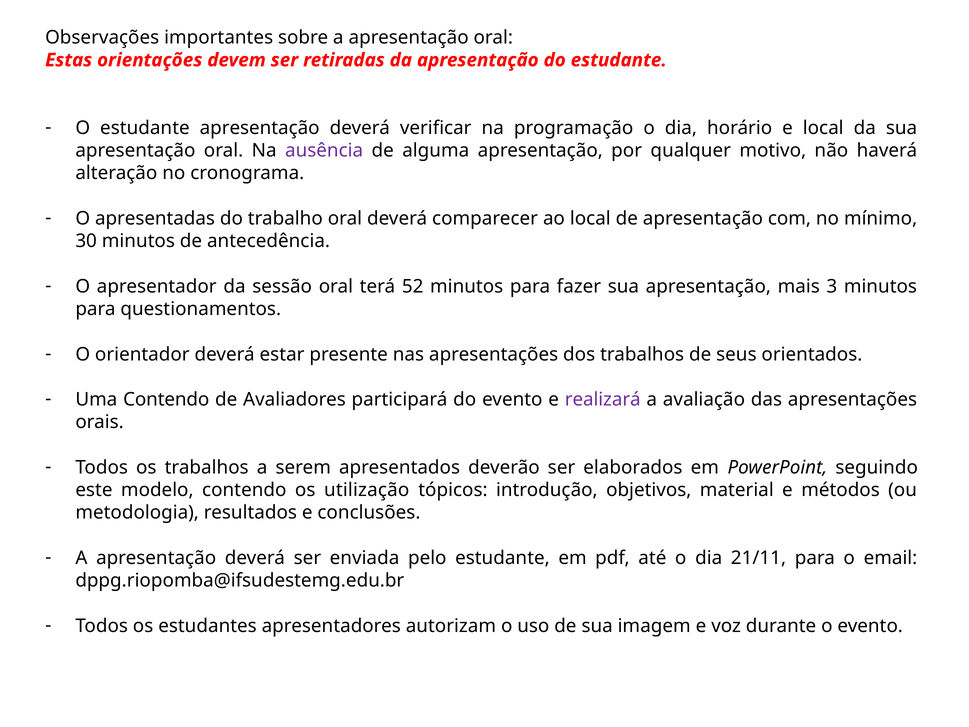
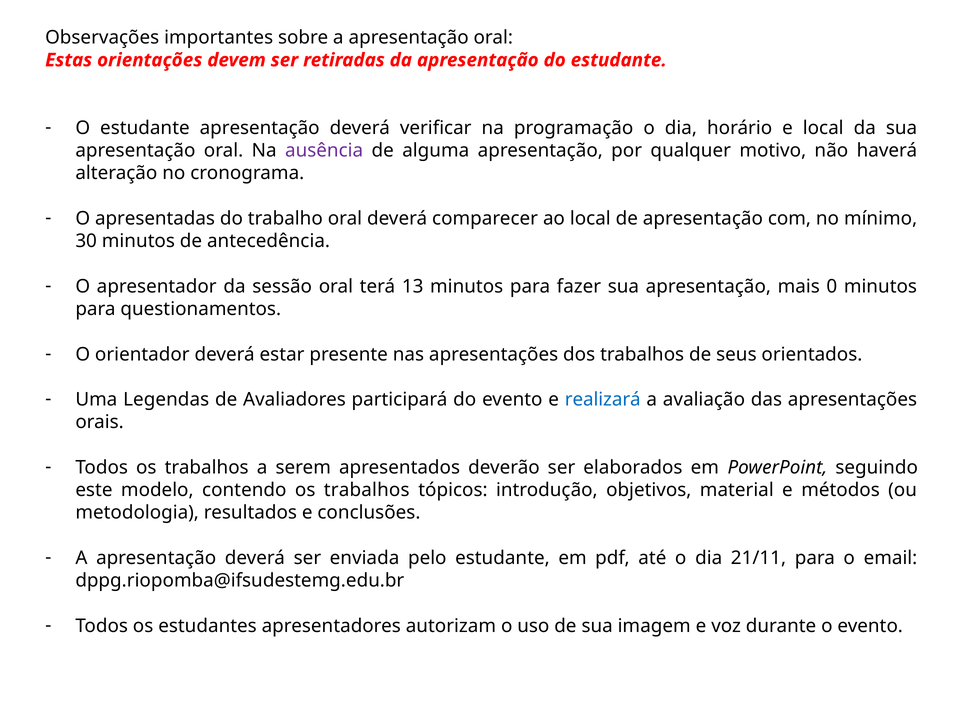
52: 52 -> 13
3: 3 -> 0
Uma Contendo: Contendo -> Legendas
realizará colour: purple -> blue
contendo os utilização: utilização -> trabalhos
